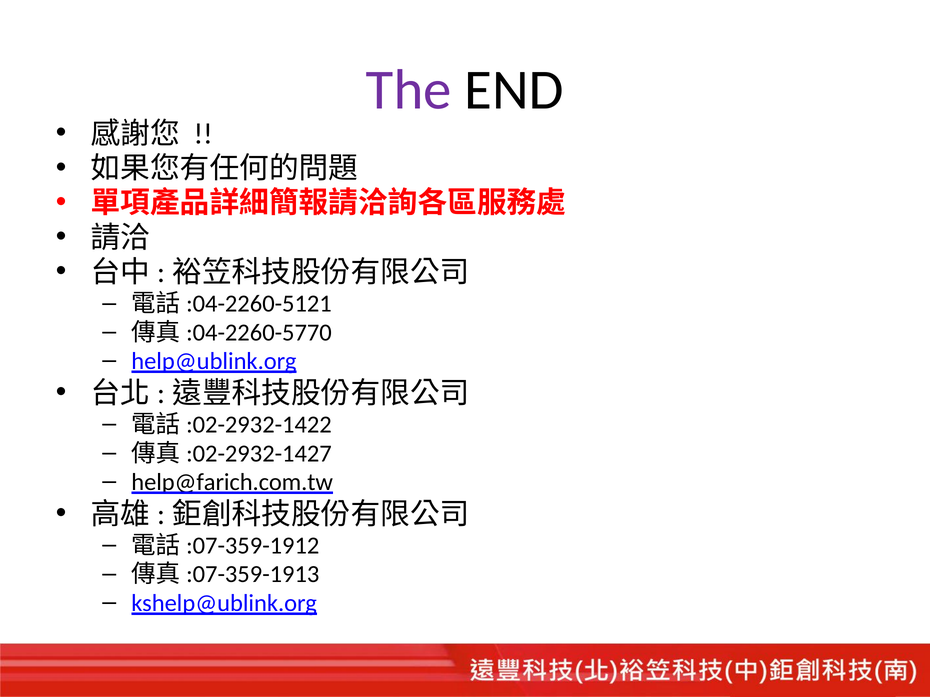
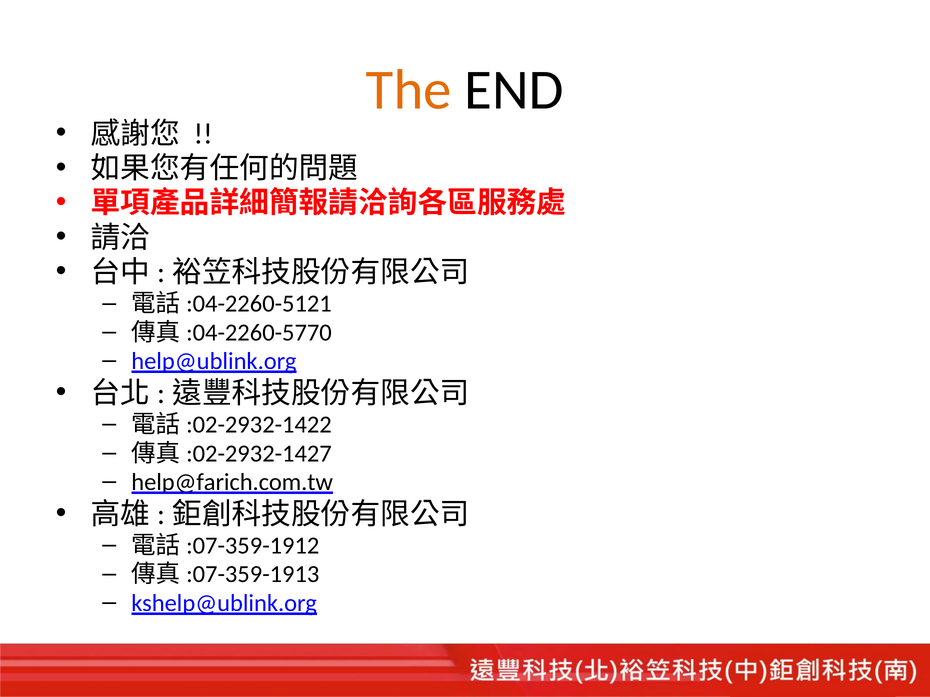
The colour: purple -> orange
